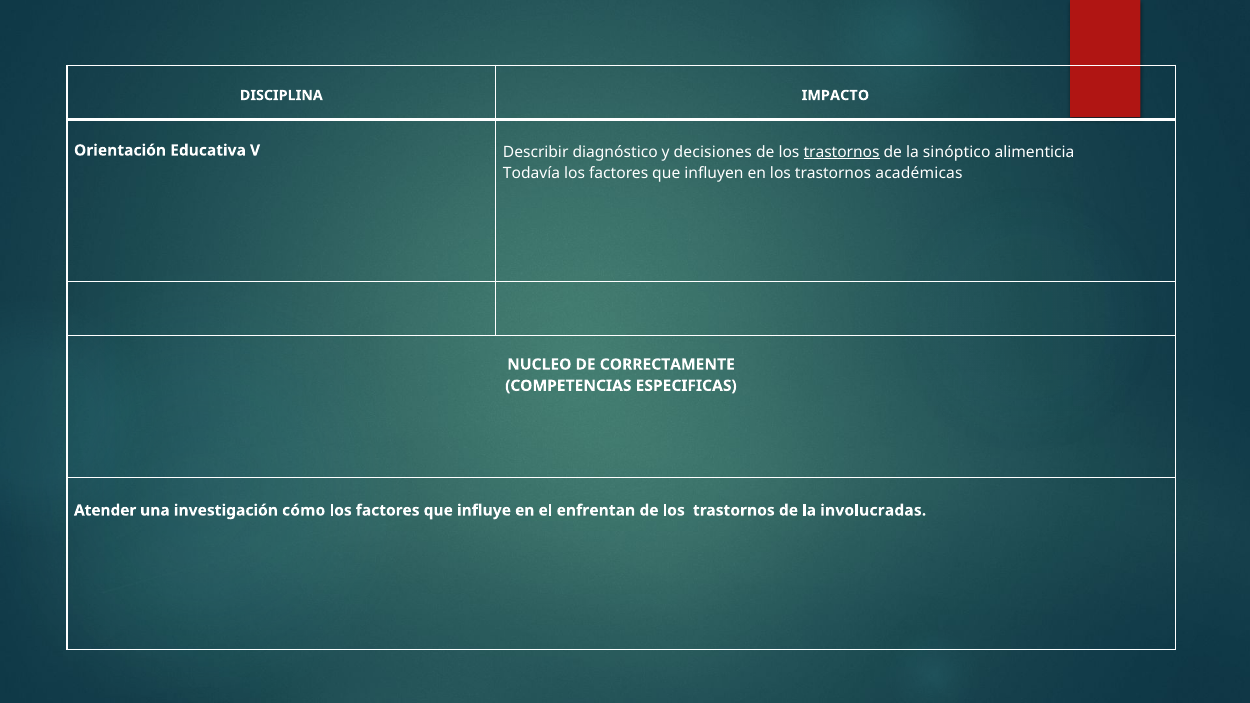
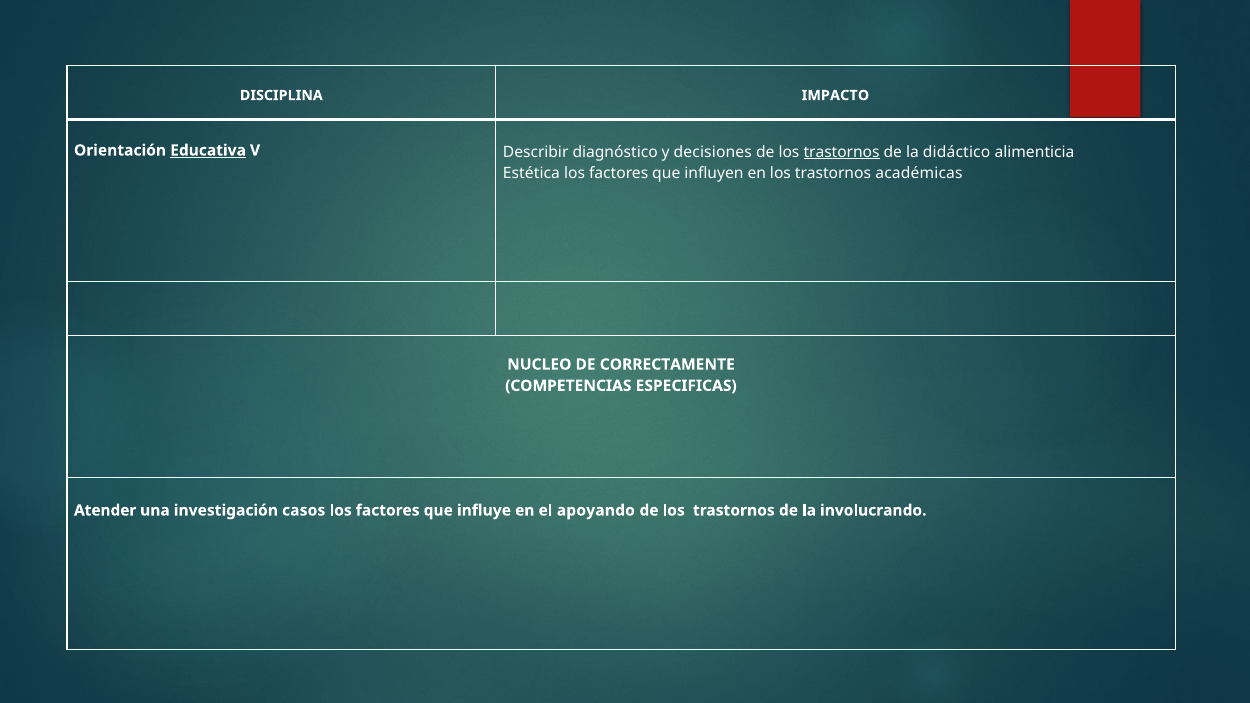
Educativa underline: none -> present
sinóptico: sinóptico -> didáctico
Todavía: Todavía -> Estética
cómo: cómo -> casos
enfrentan: enfrentan -> apoyando
involucradas: involucradas -> involucrando
